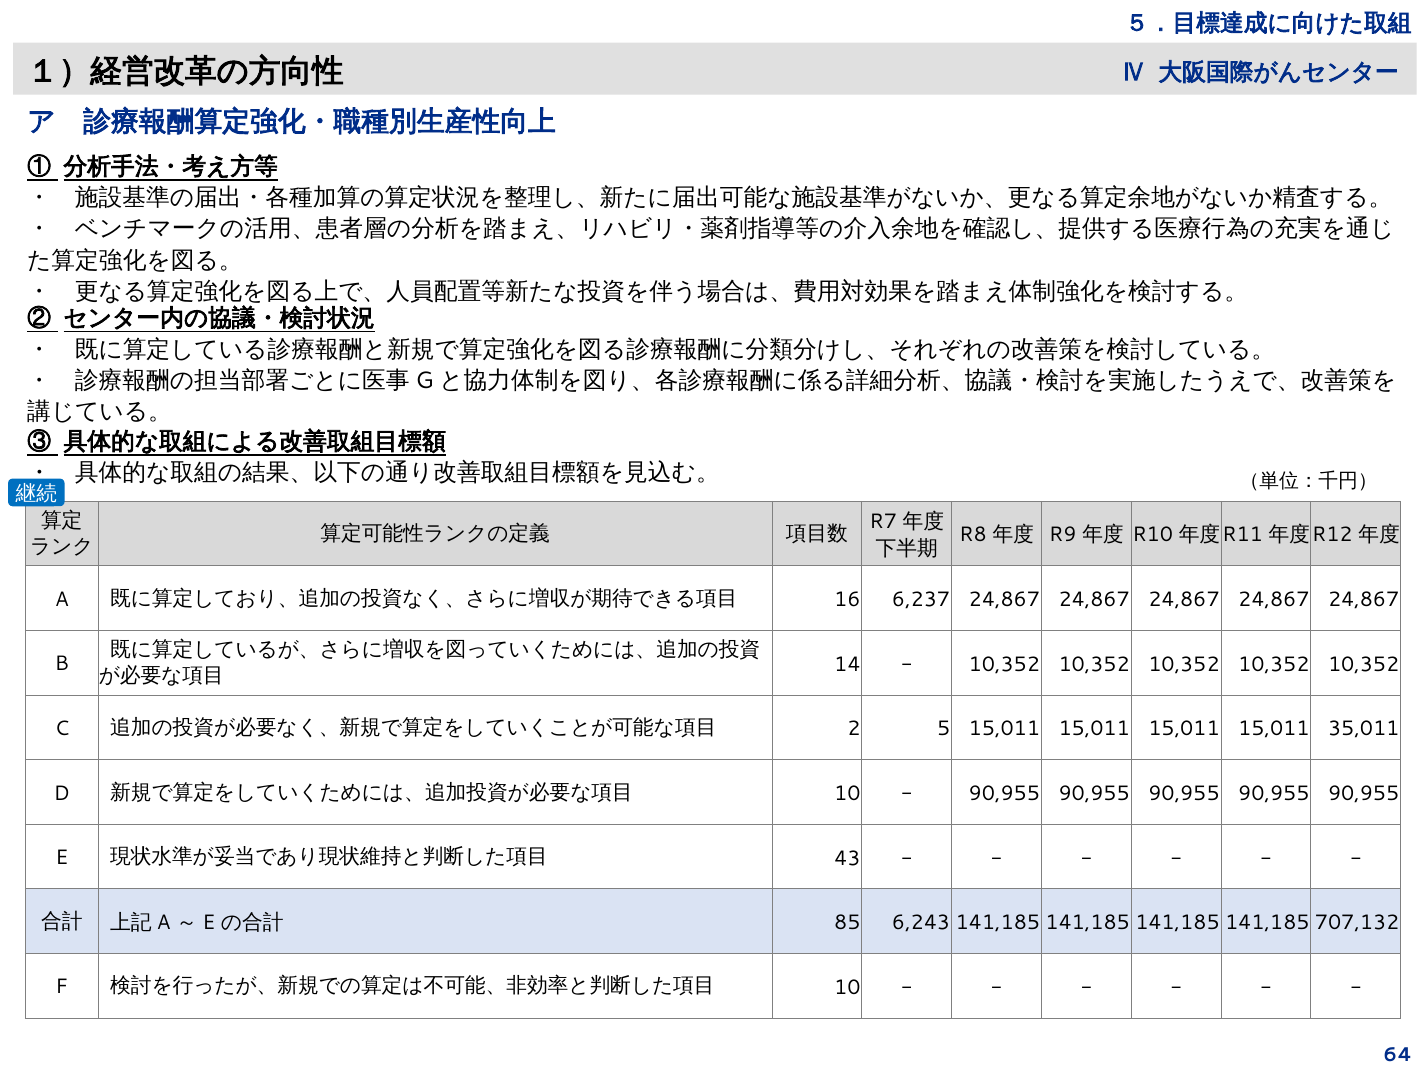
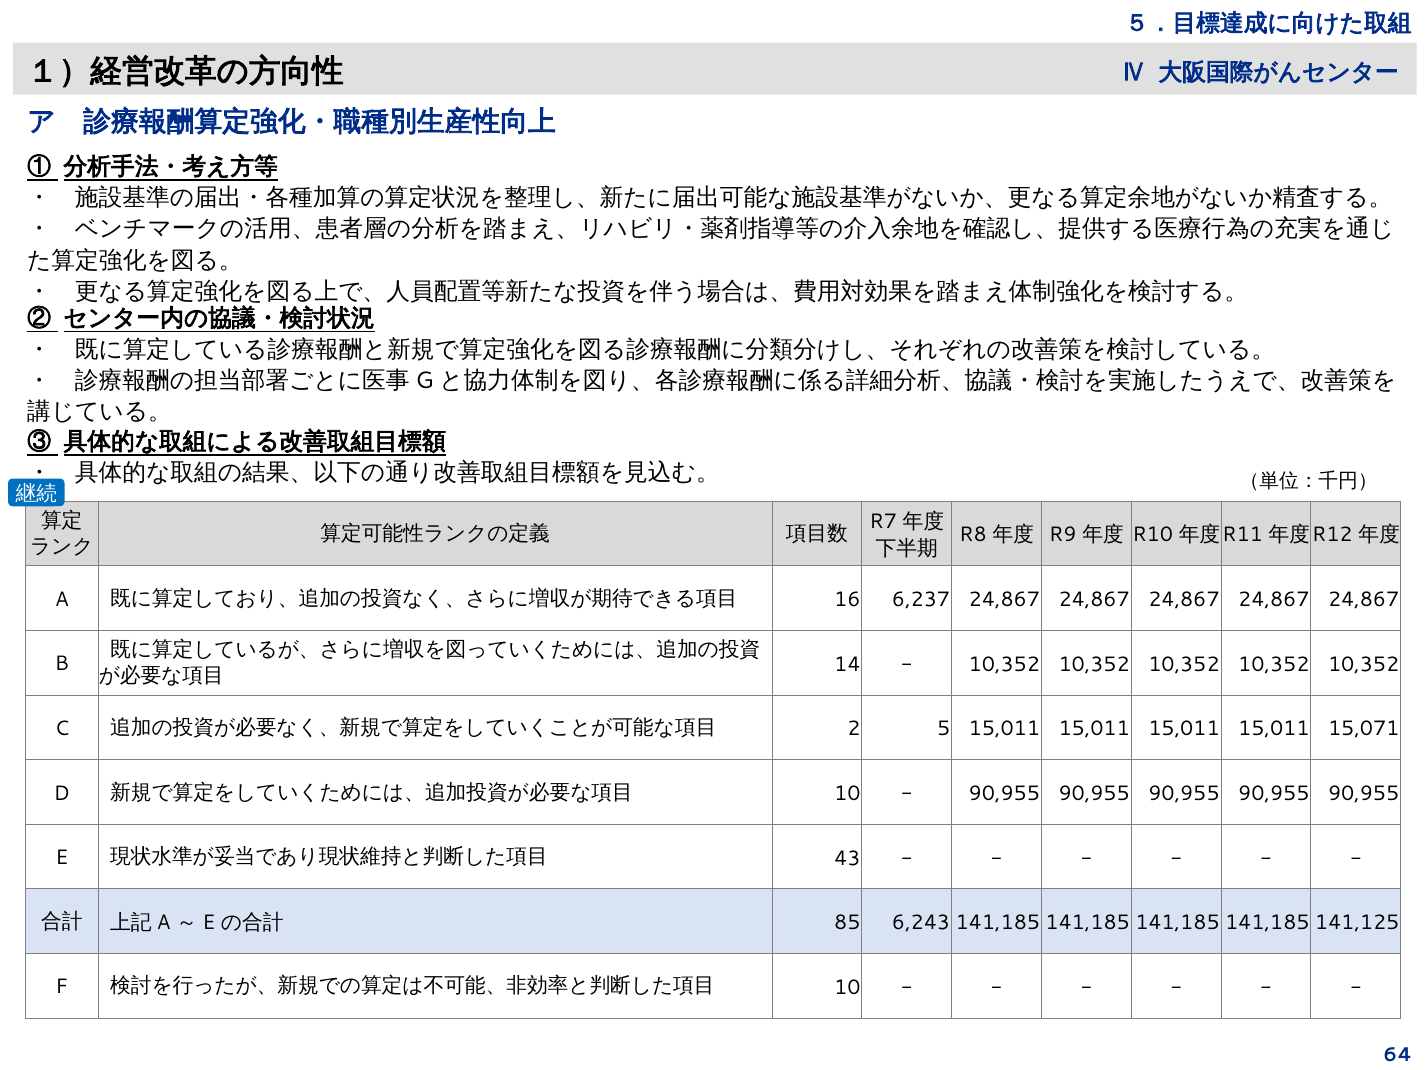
35,011: 35,011 -> 15,071
707,132: 707,132 -> 141,125
